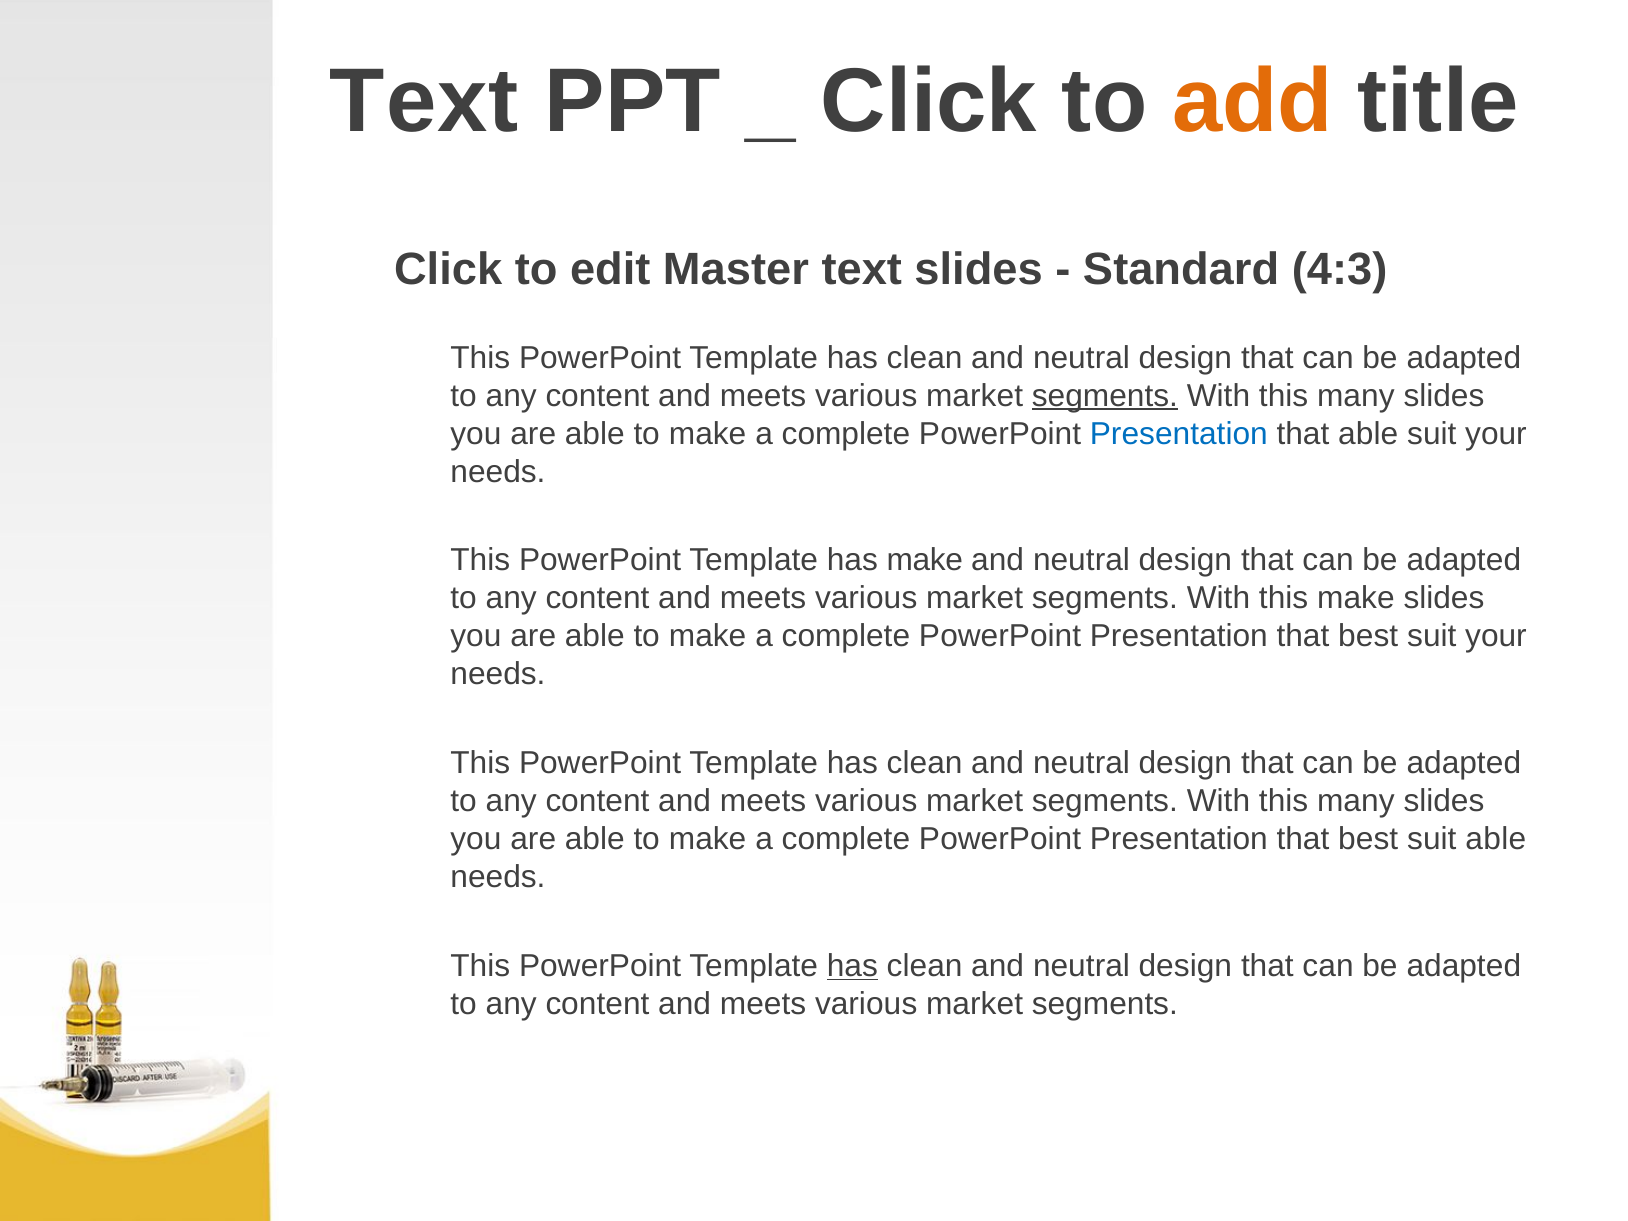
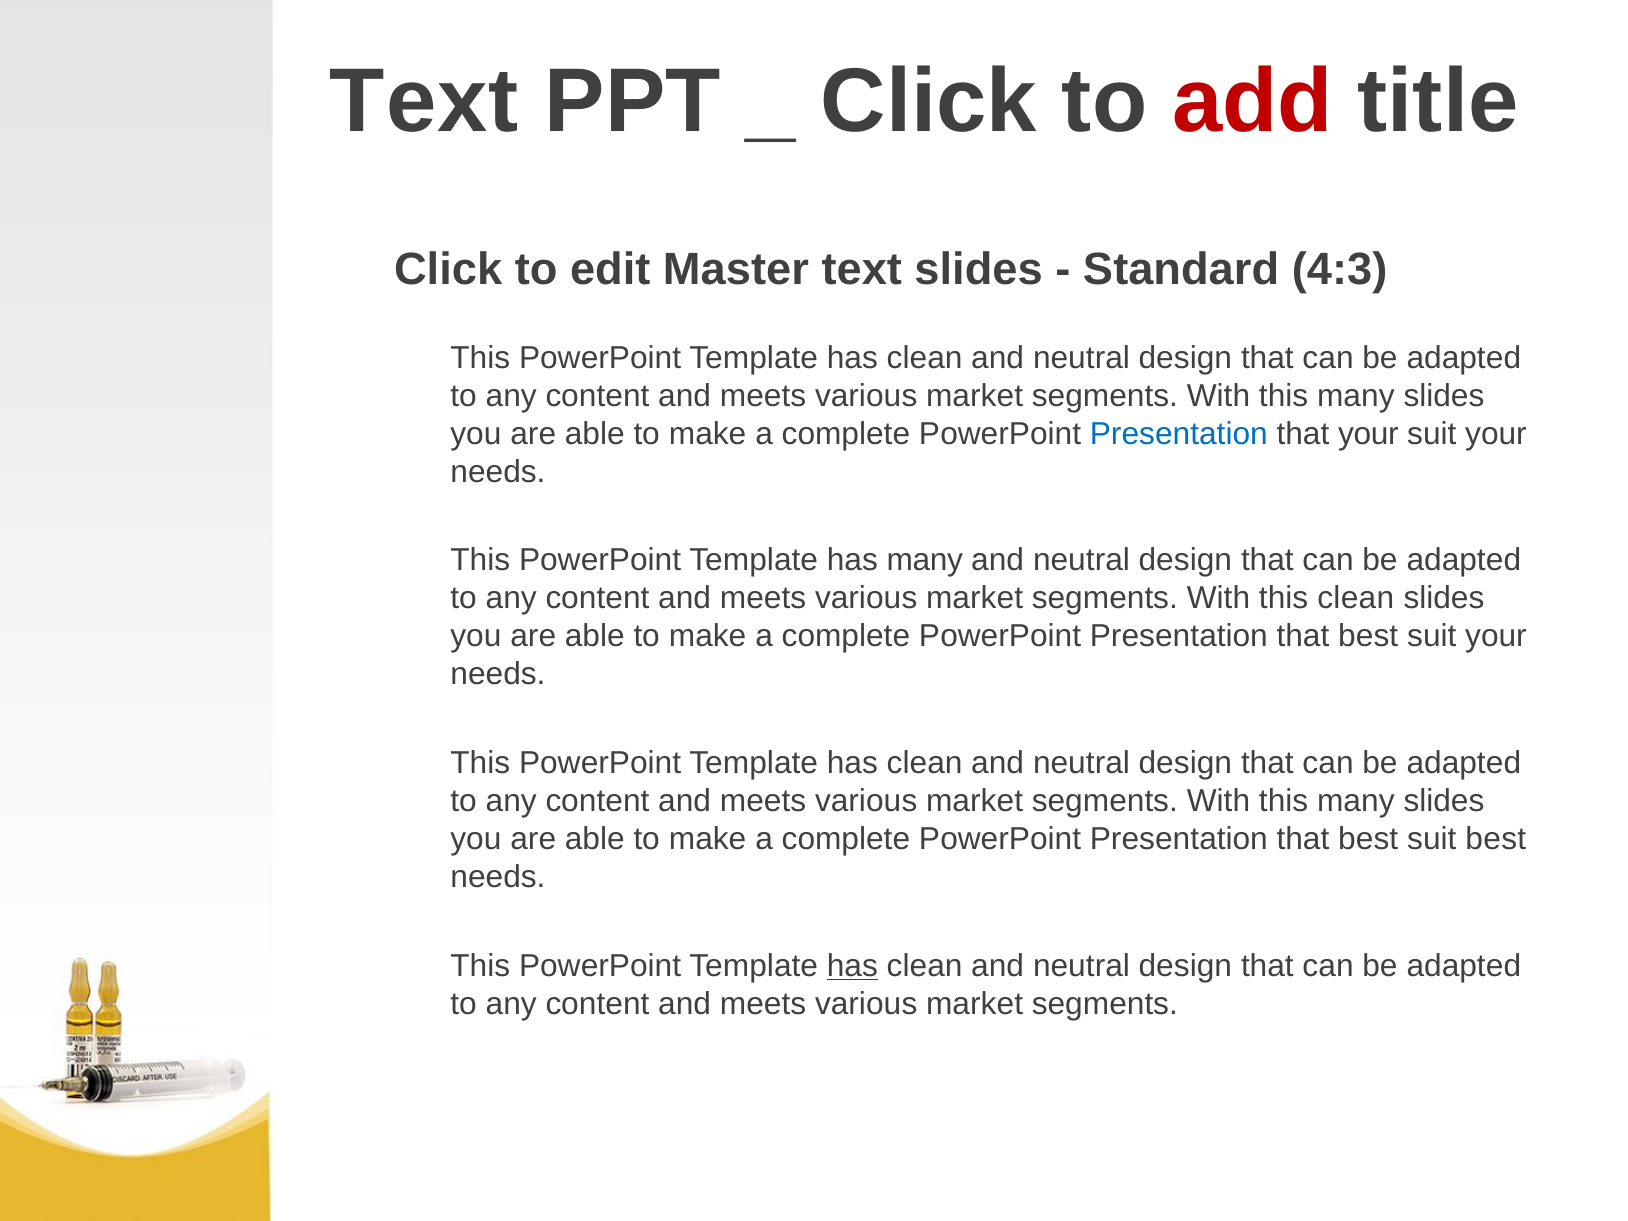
add colour: orange -> red
segments at (1105, 396) underline: present -> none
that able: able -> your
has make: make -> many
this make: make -> clean
suit able: able -> best
